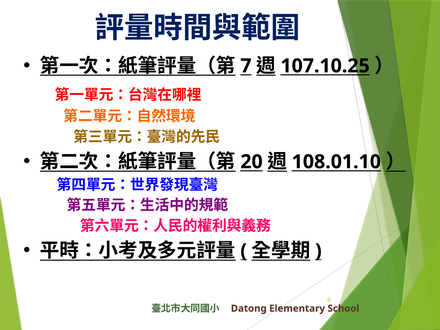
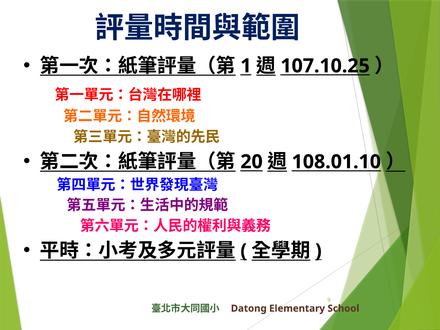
7: 7 -> 1
